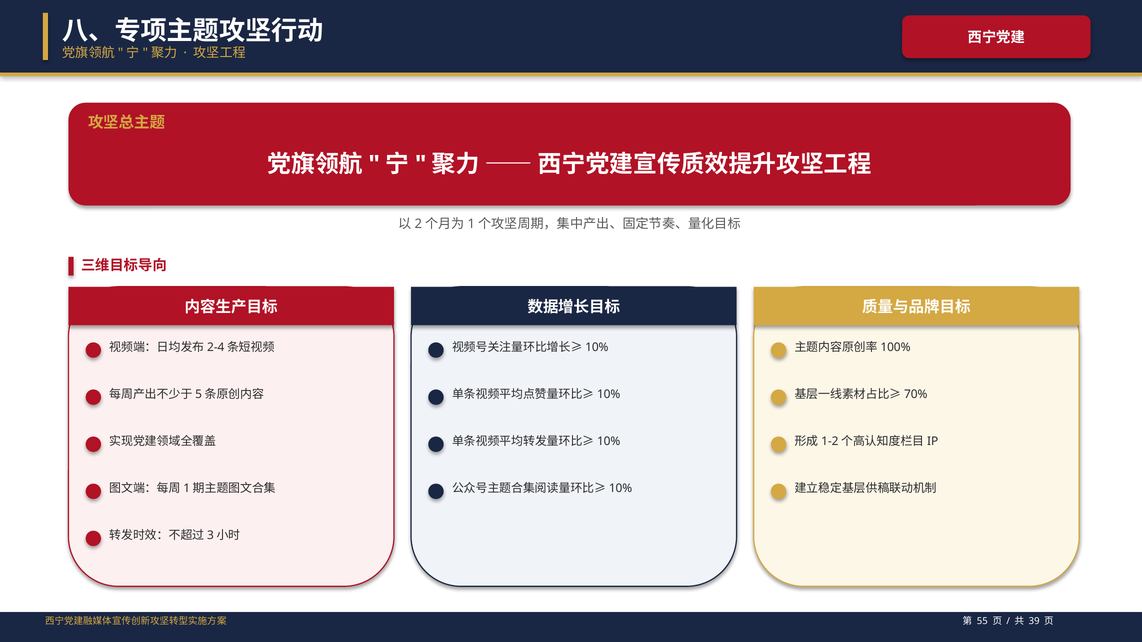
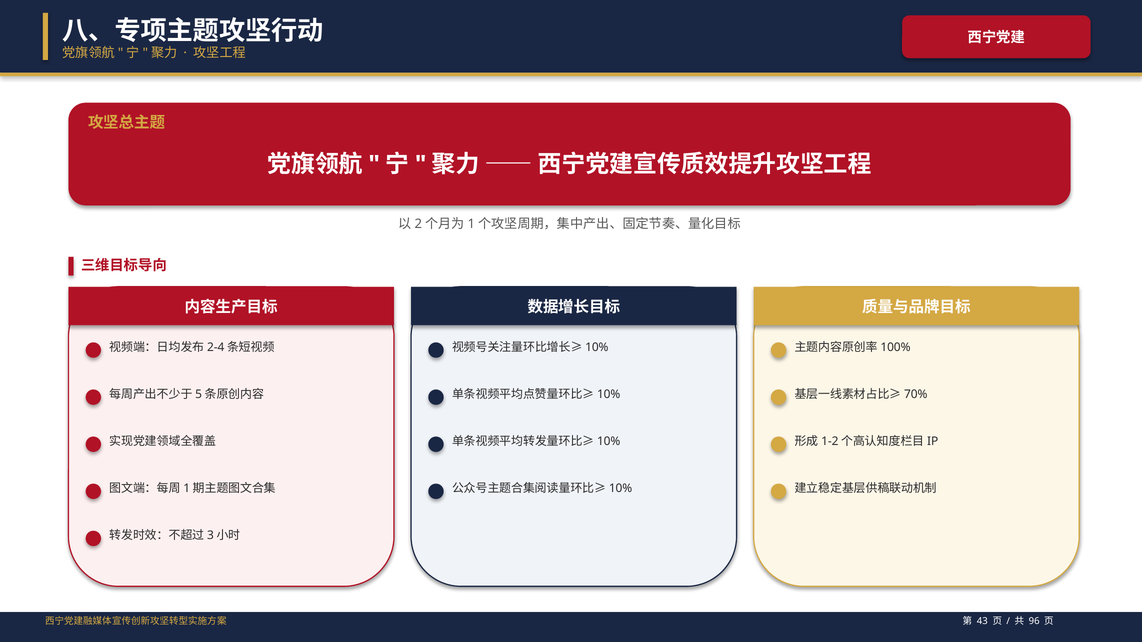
55: 55 -> 43
39: 39 -> 96
